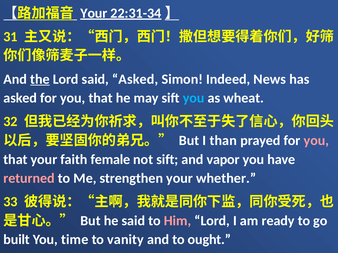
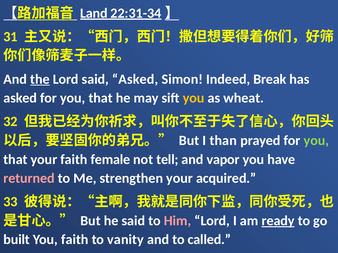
Your at (94, 13): Your -> Land
News: News -> Break
you at (194, 98) colour: light blue -> yellow
you at (316, 141) colour: pink -> light green
not sift: sift -> tell
whether: whether -> acquired
ready underline: none -> present
You time: time -> faith
ought: ought -> called
